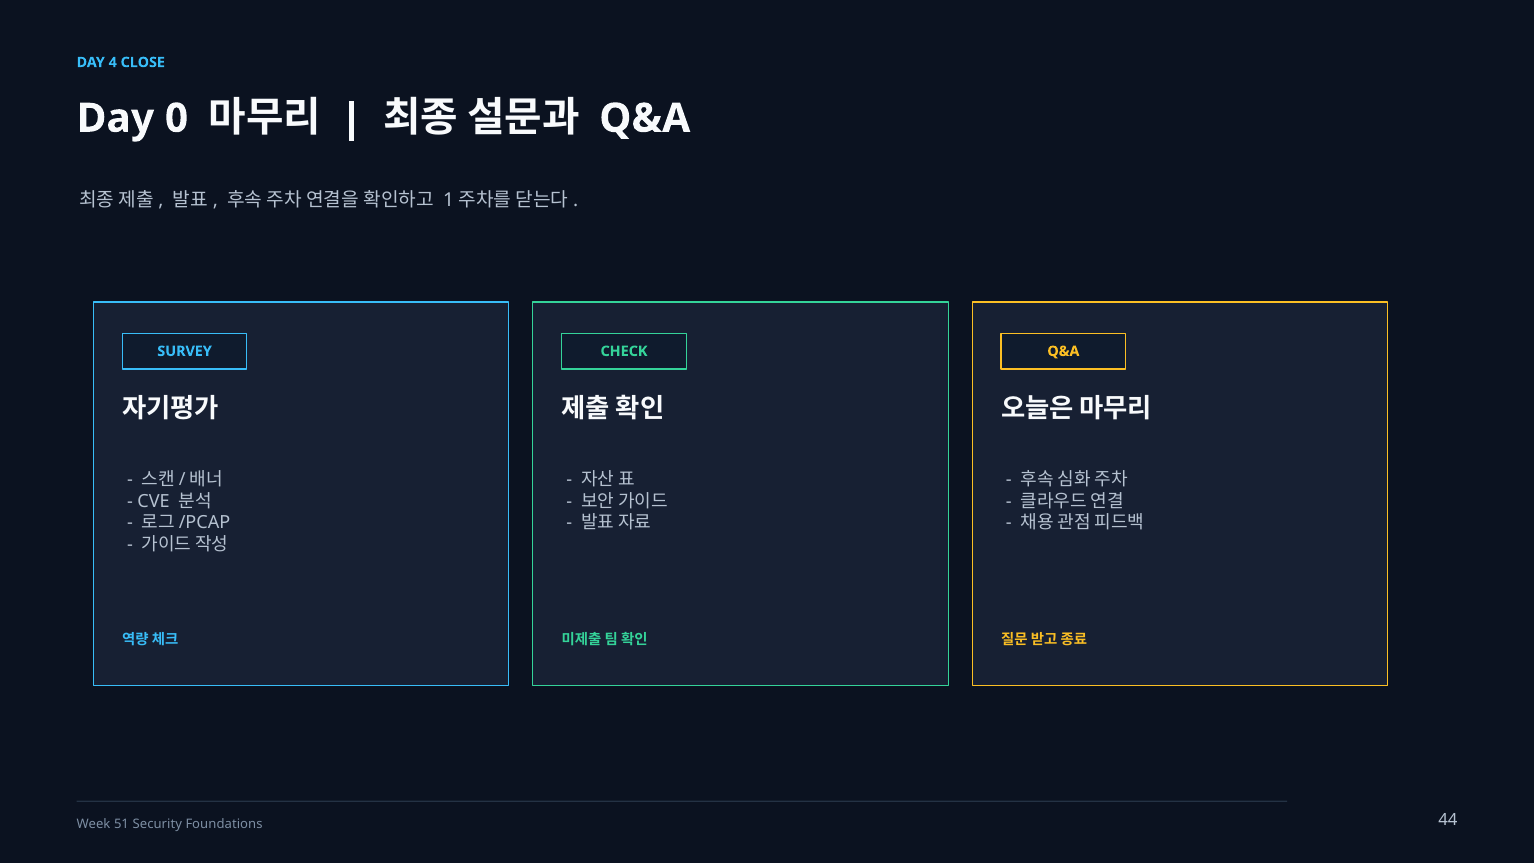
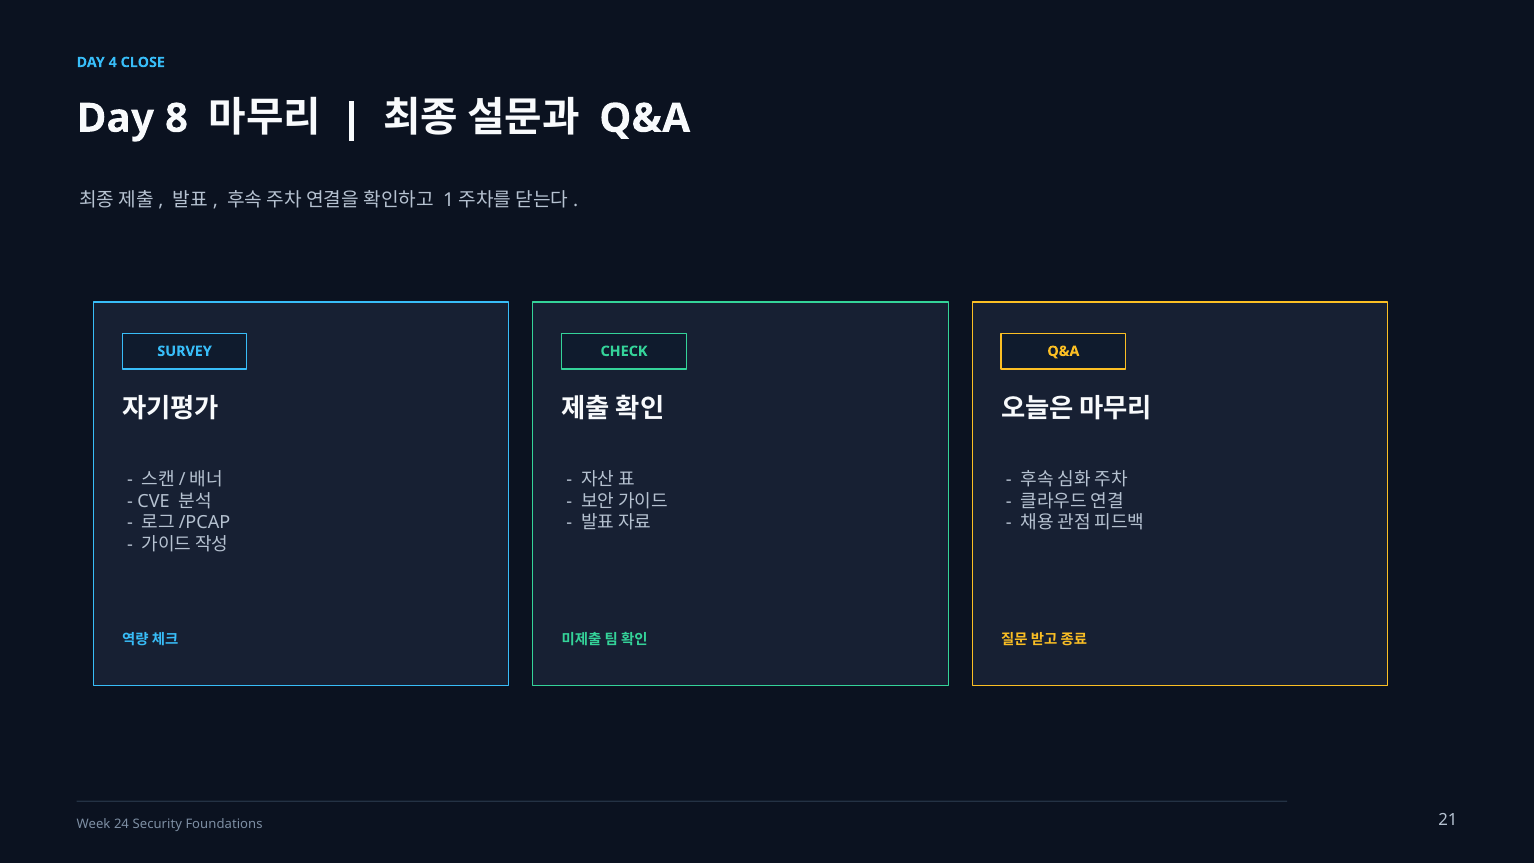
0: 0 -> 8
51: 51 -> 24
44: 44 -> 21
